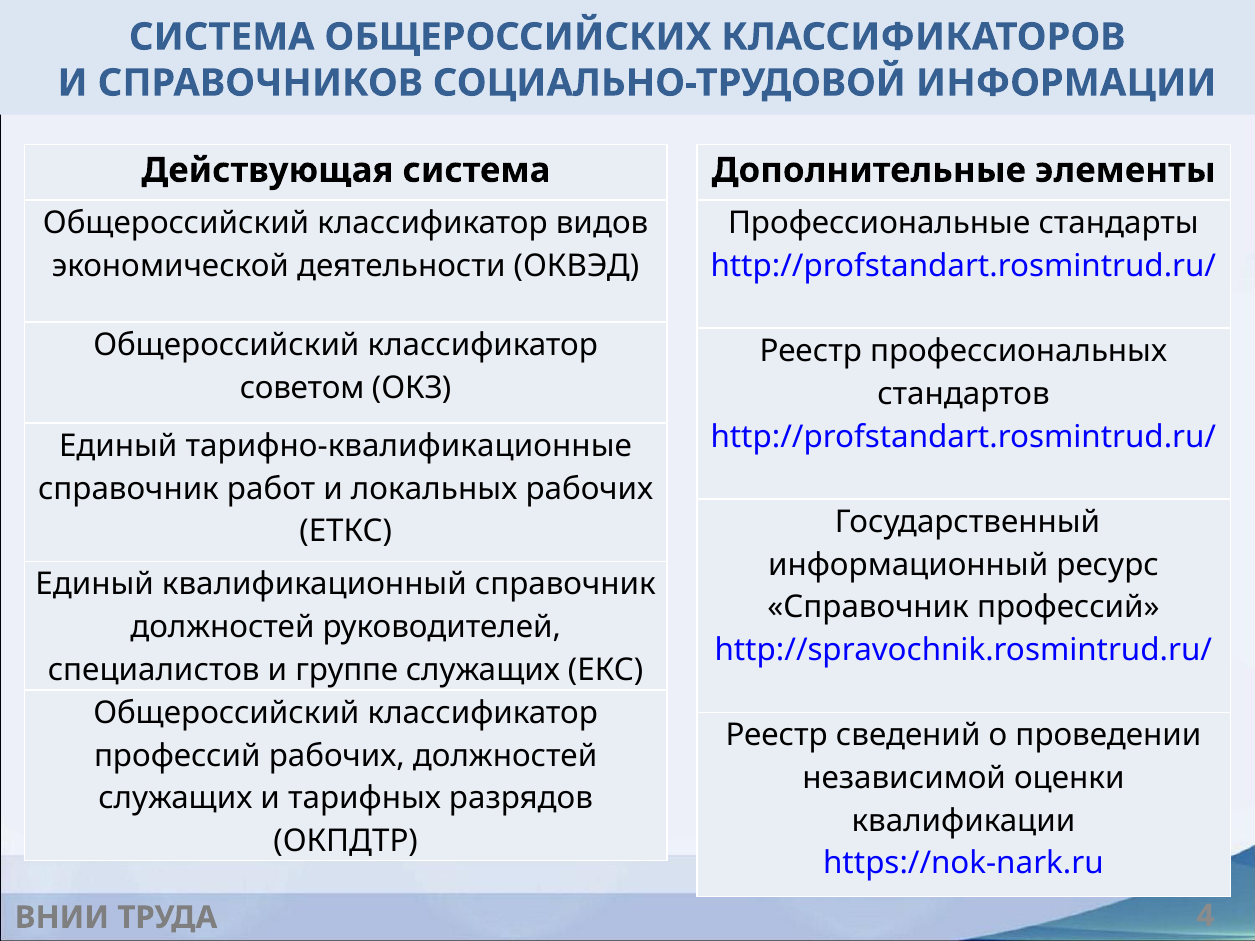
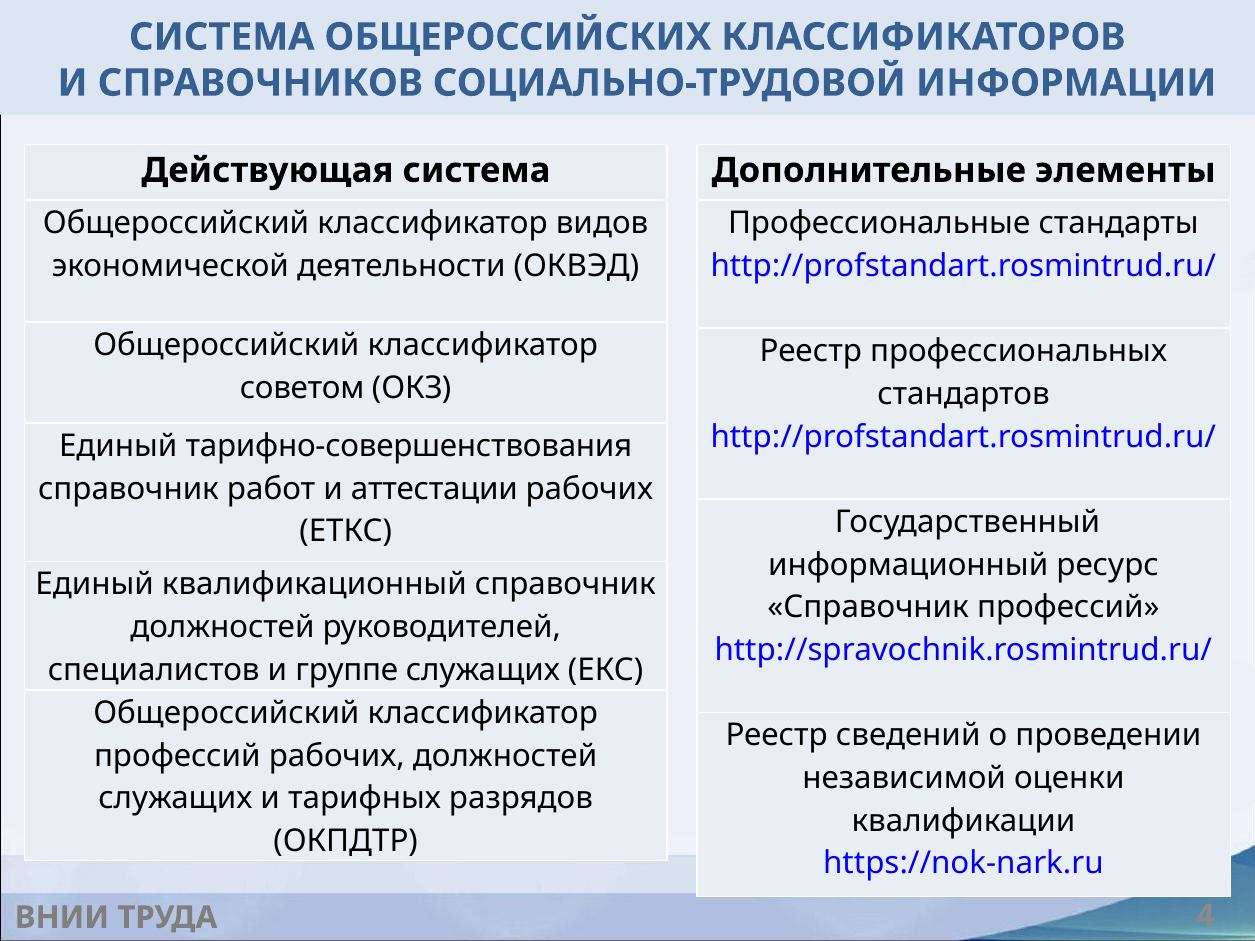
тарифно-квалификационные: тарифно-квалификационные -> тарифно-совершенствования
локальных: локальных -> аттестации
